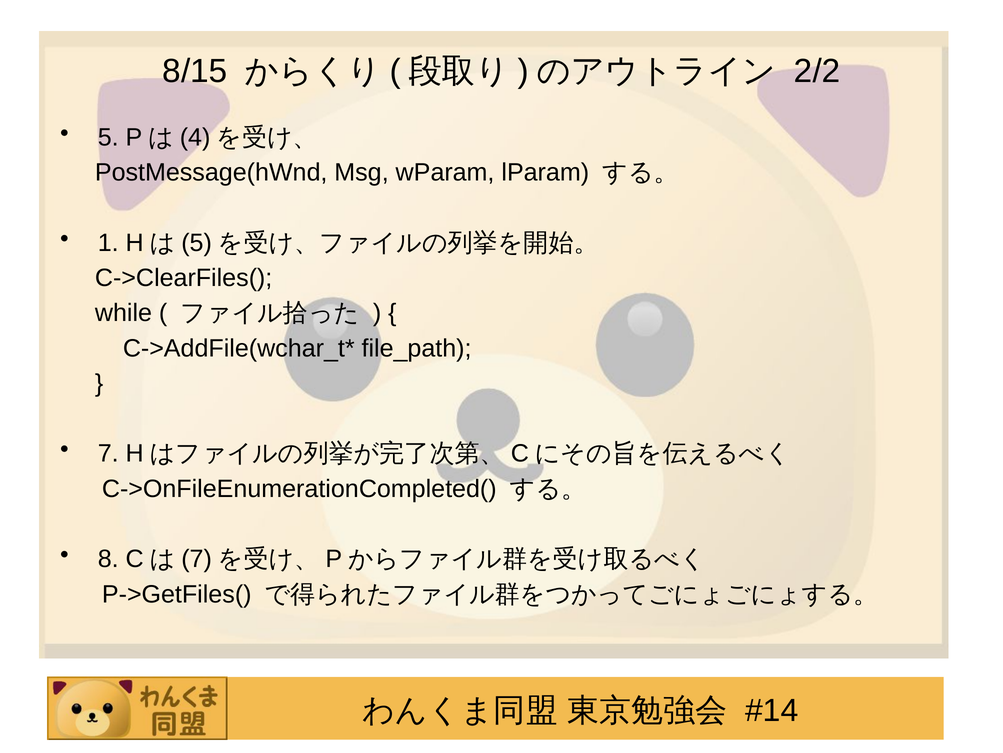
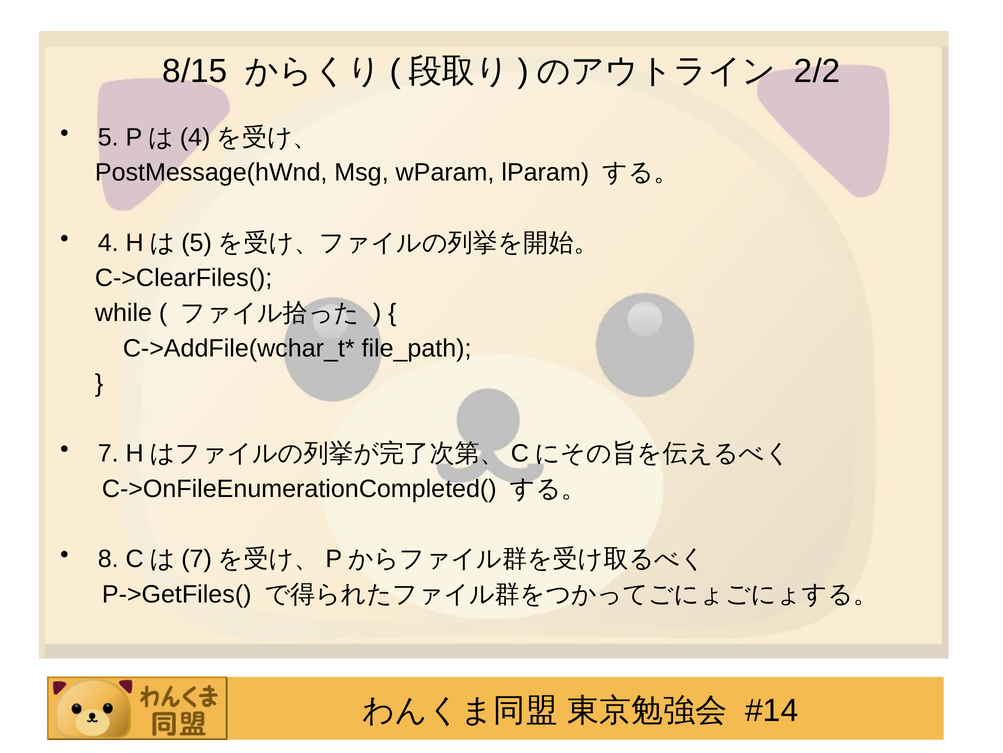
1: 1 -> 4
